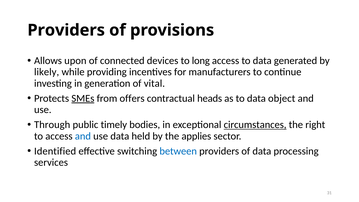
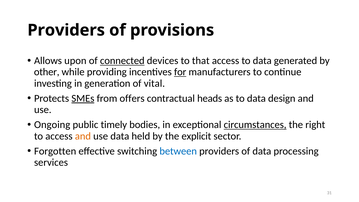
connected underline: none -> present
long: long -> that
likely: likely -> other
for underline: none -> present
object: object -> design
Through: Through -> Ongoing
and at (83, 136) colour: blue -> orange
applies: applies -> explicit
Identified: Identified -> Forgotten
